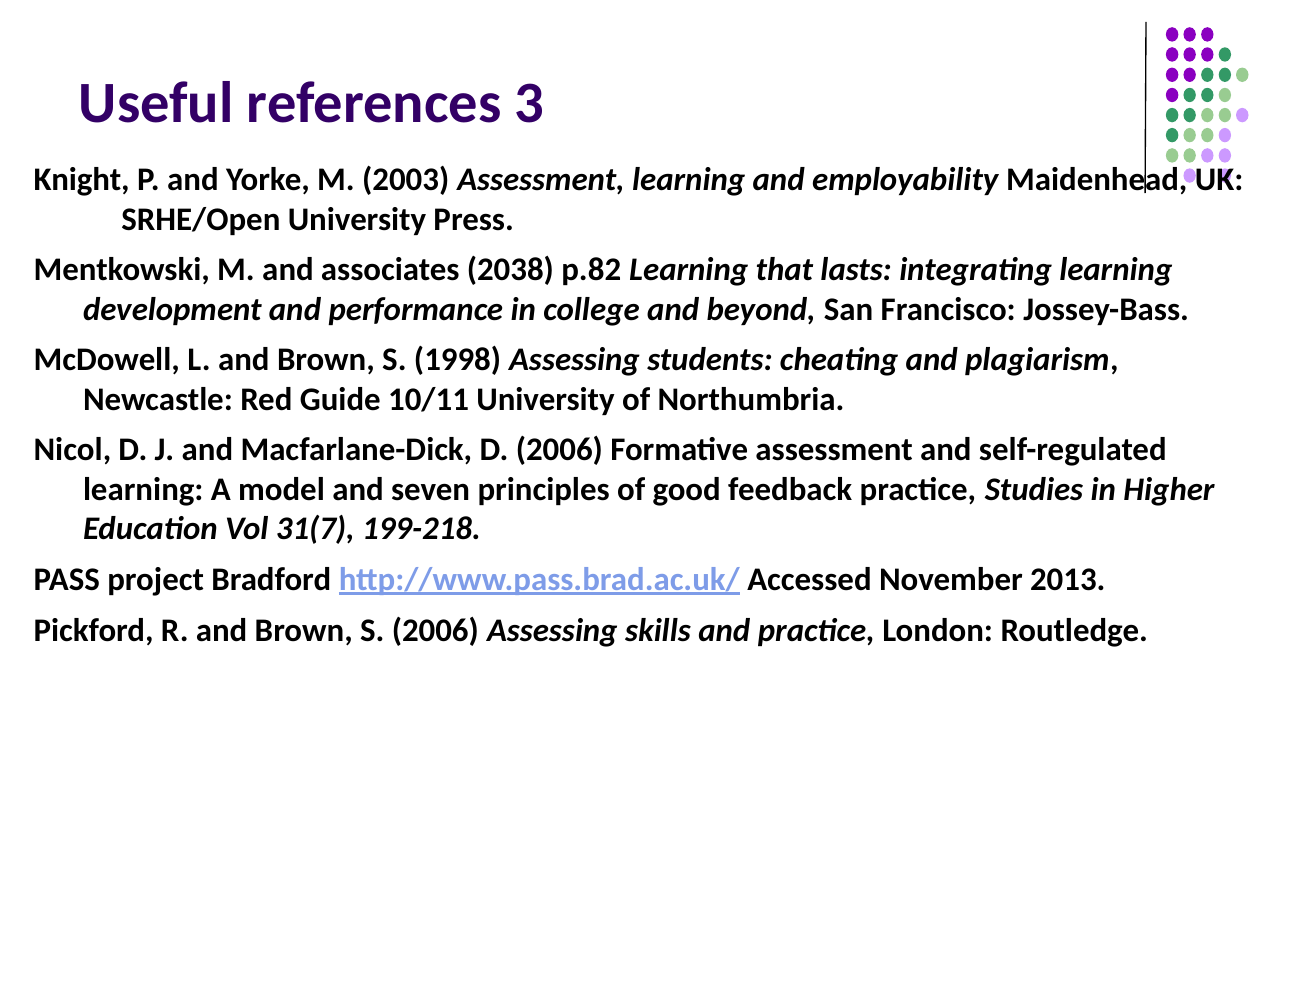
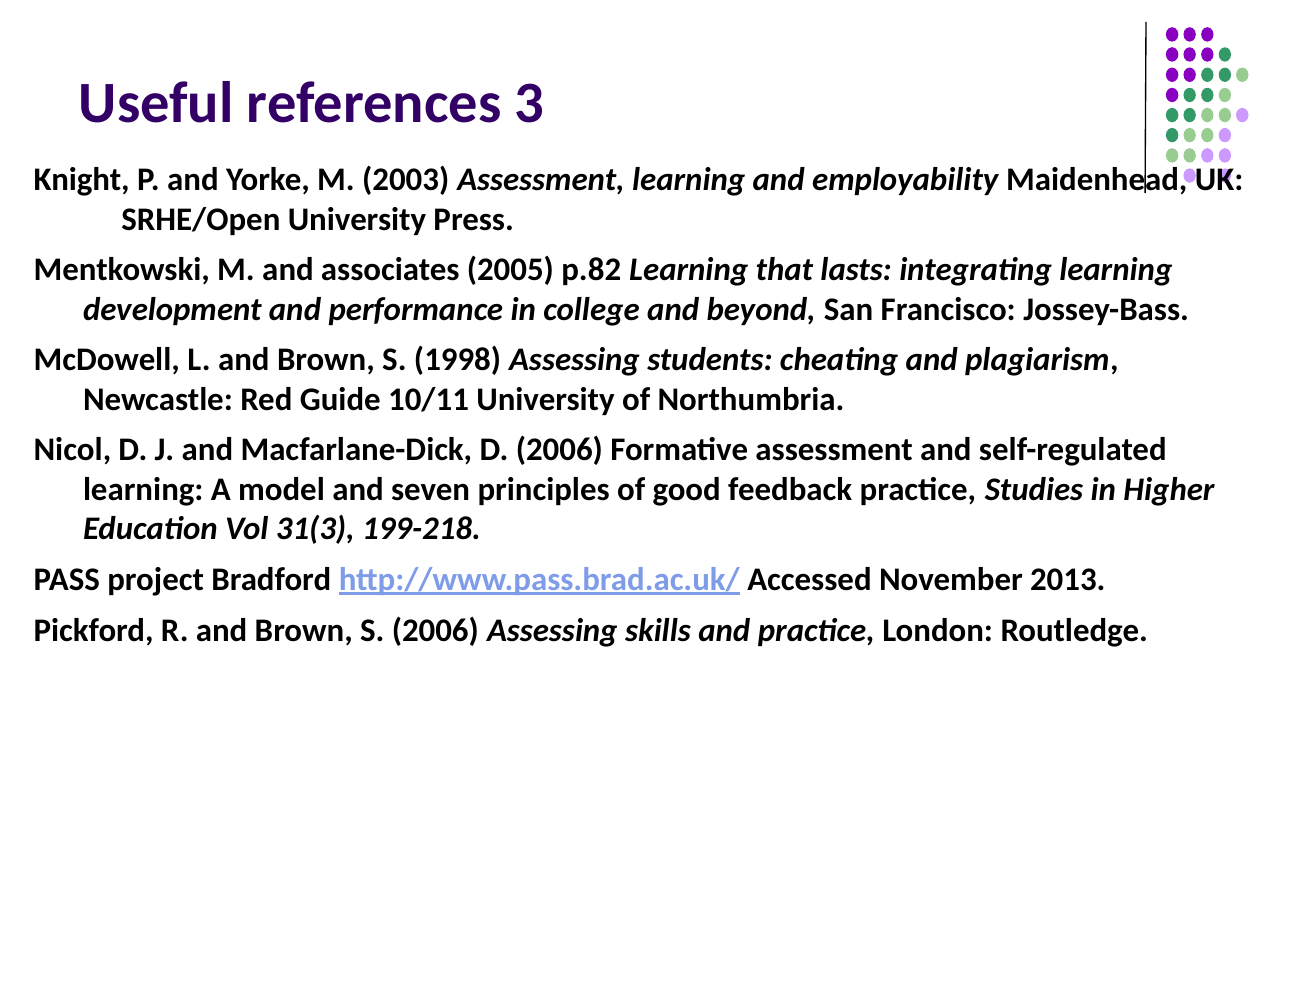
2038: 2038 -> 2005
31(7: 31(7 -> 31(3
